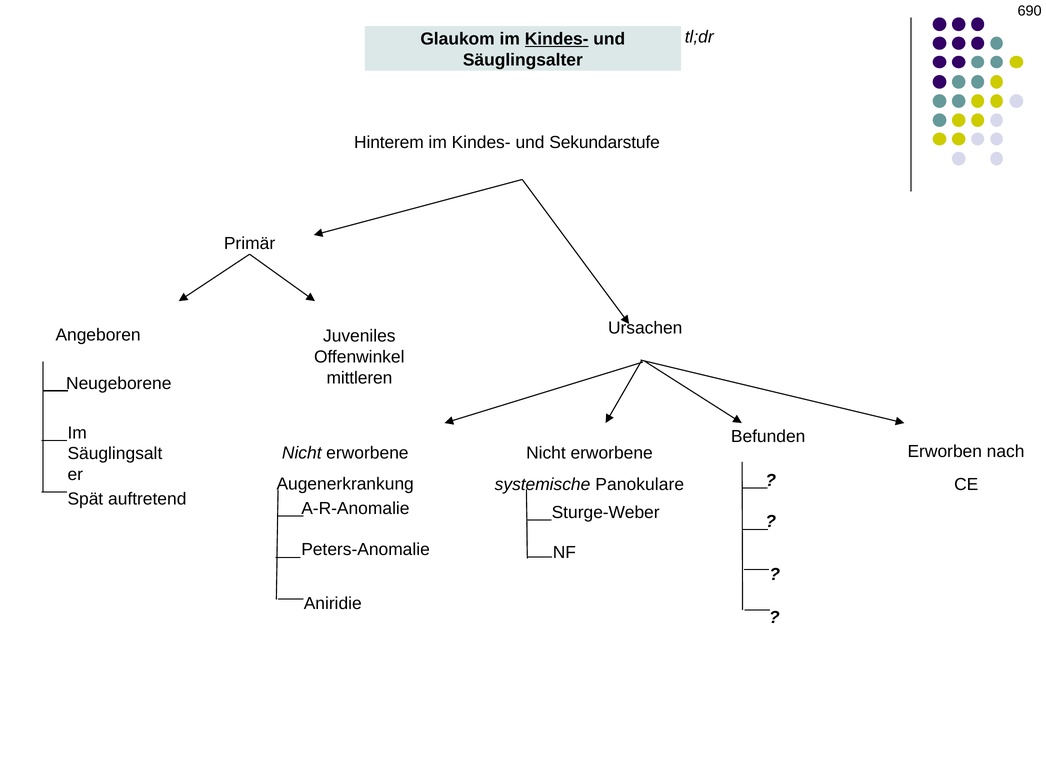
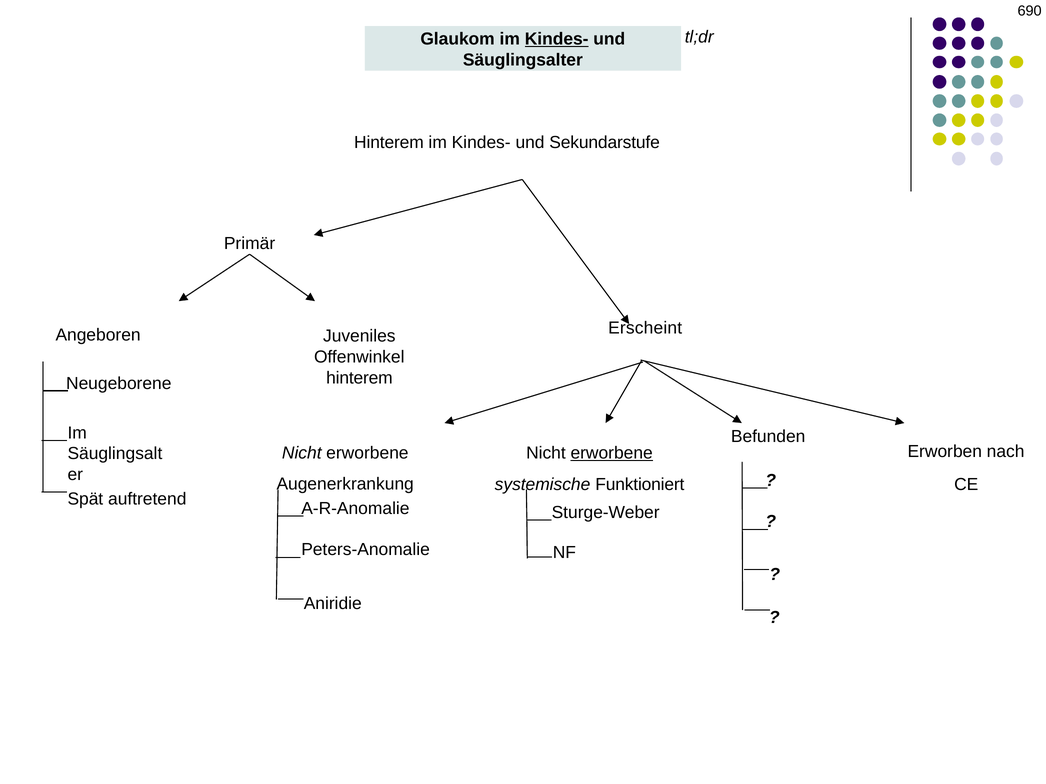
Ursachen: Ursachen -> Erscheint
mittleren at (359, 378): mittleren -> hinterem
erworbene at (612, 453) underline: none -> present
Panokulare: Panokulare -> Funktioniert
